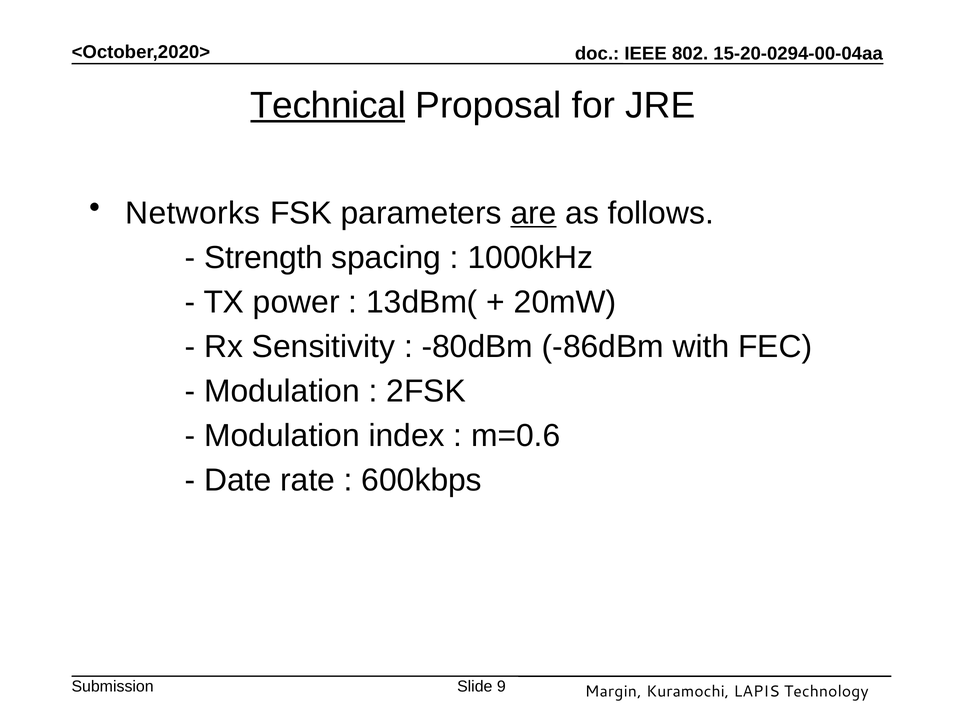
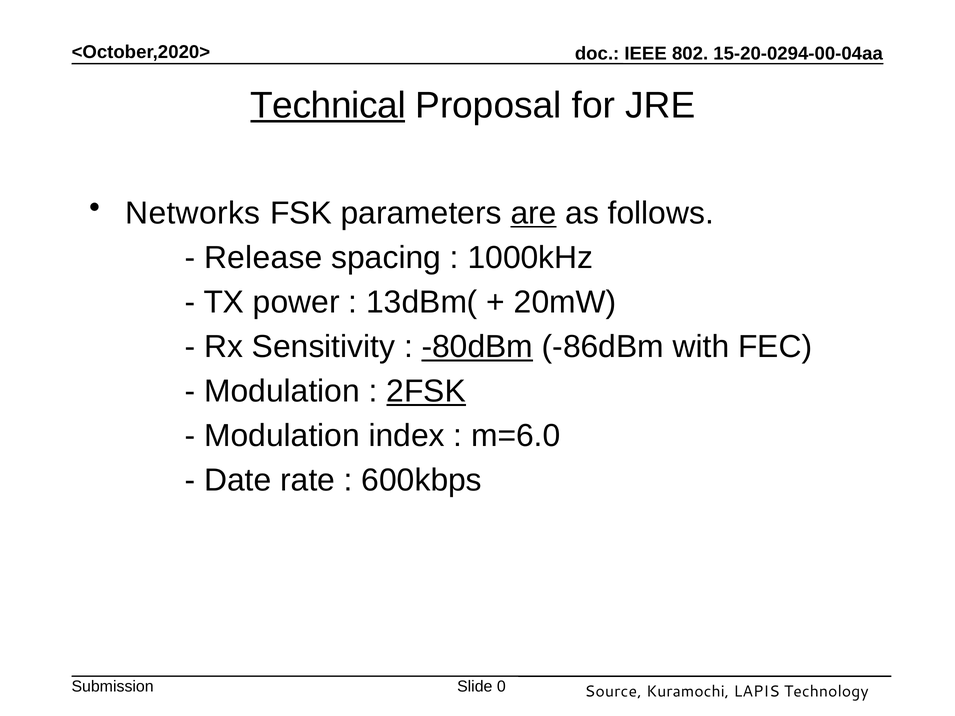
Strength: Strength -> Release
-80dBm underline: none -> present
2FSK underline: none -> present
m=0.6: m=0.6 -> m=6.0
9: 9 -> 0
Margin: Margin -> Source
